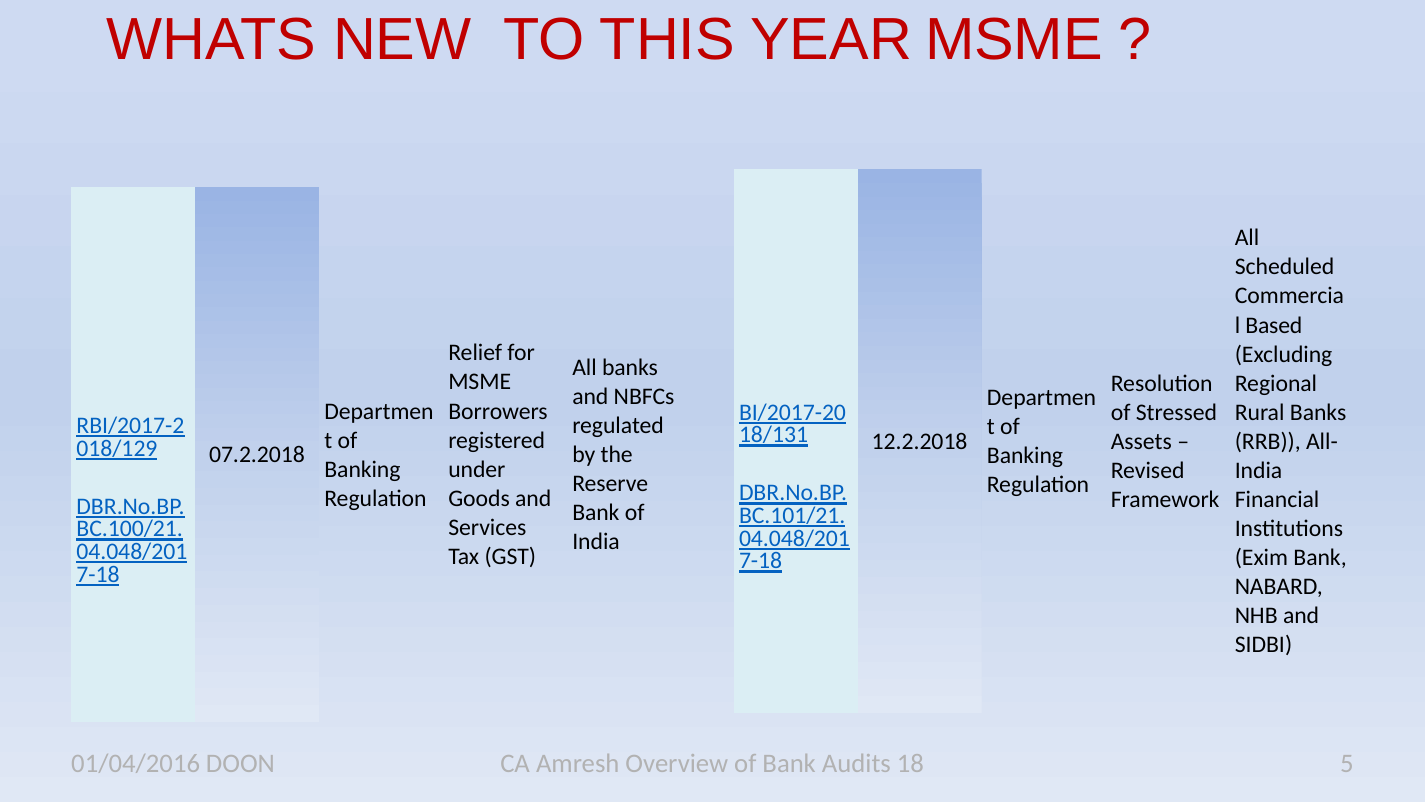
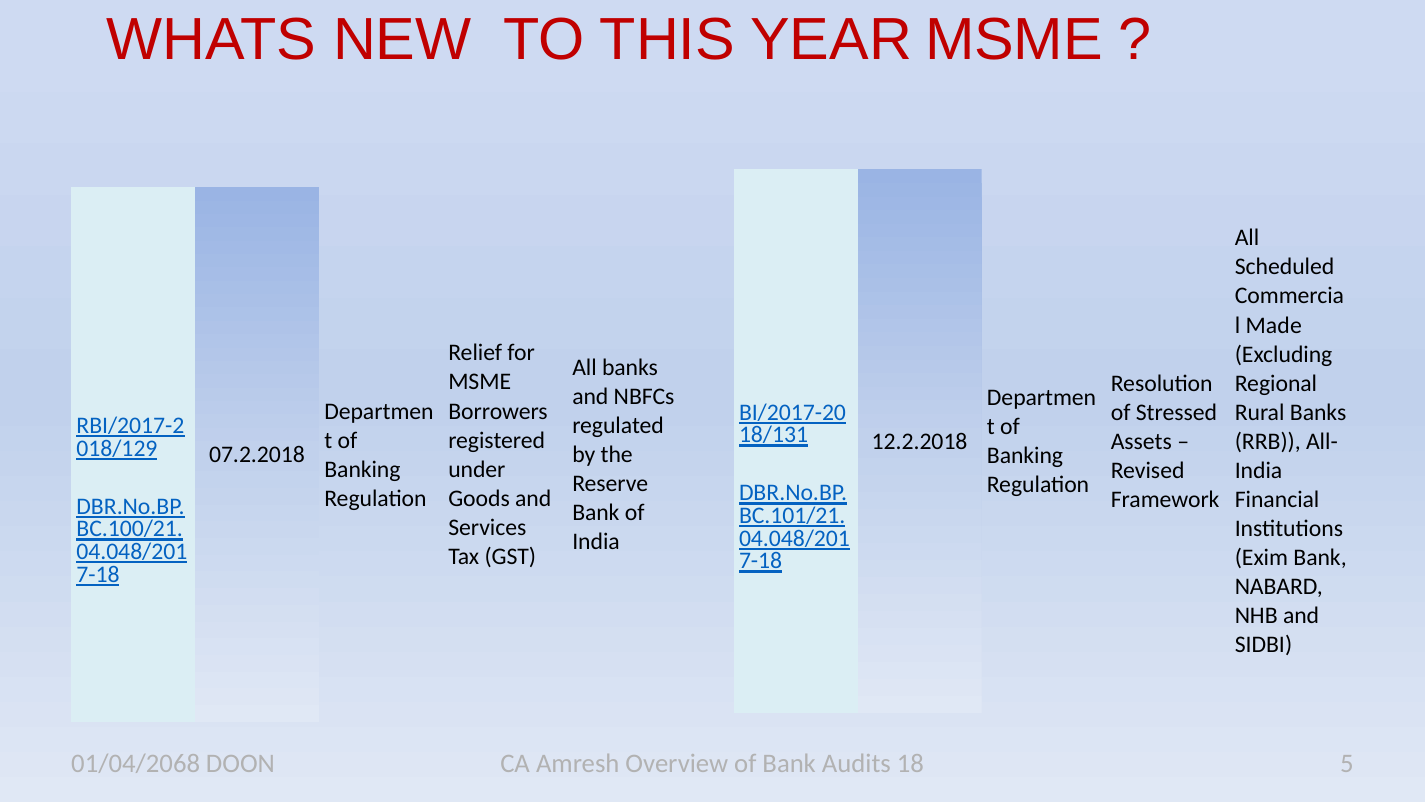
Based: Based -> Made
01/04/2016: 01/04/2016 -> 01/04/2068
